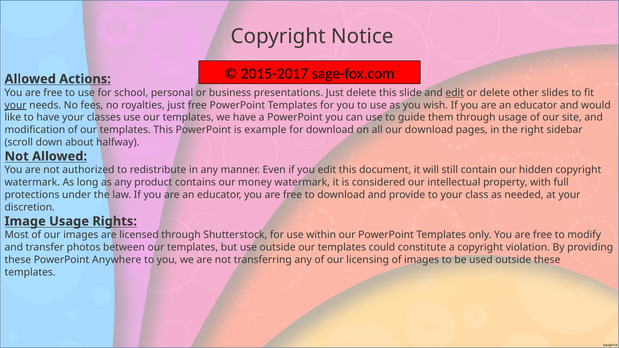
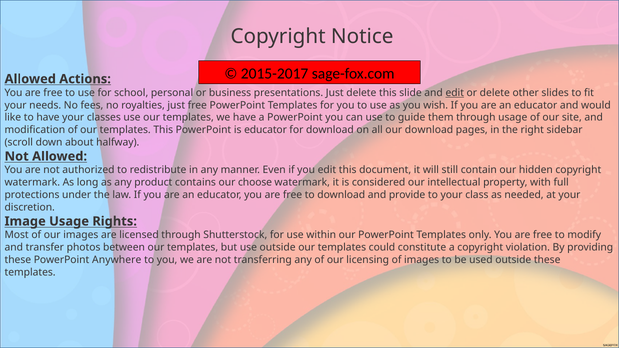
your at (16, 105) underline: present -> none
is example: example -> educator
money: money -> choose
